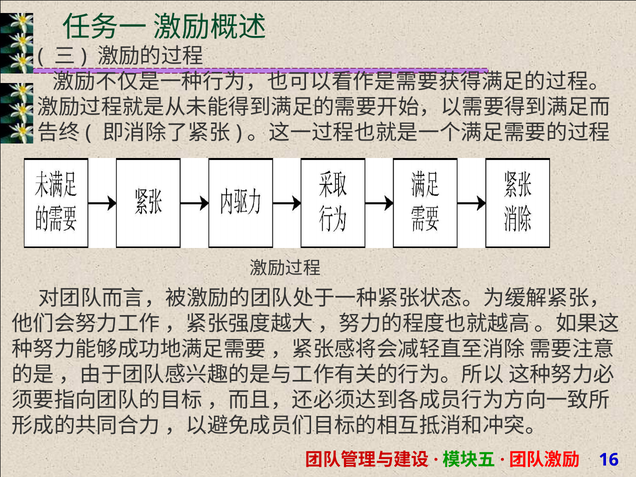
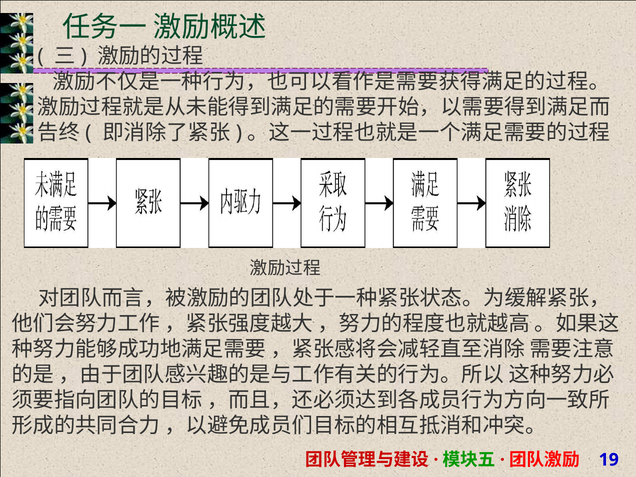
16: 16 -> 19
